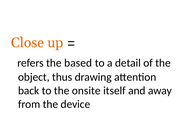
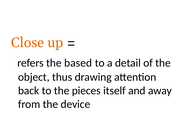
onsite: onsite -> pieces
